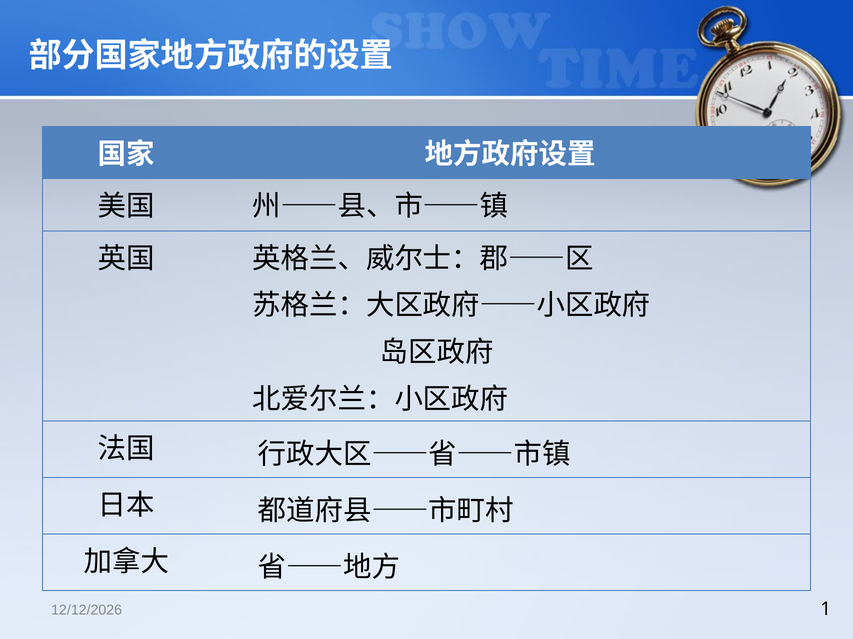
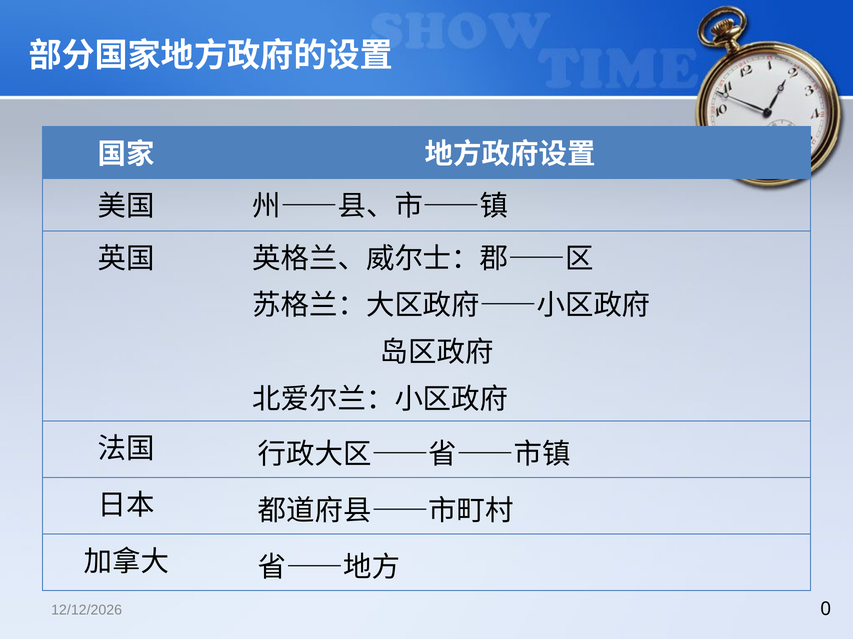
1: 1 -> 0
